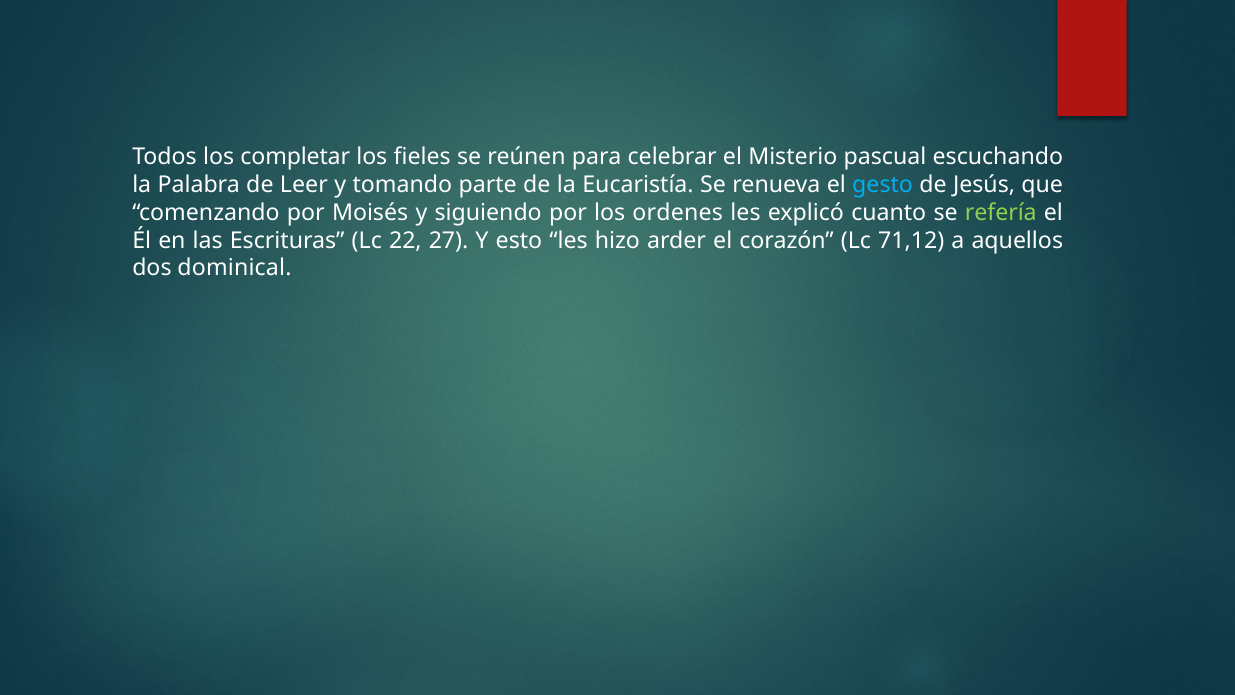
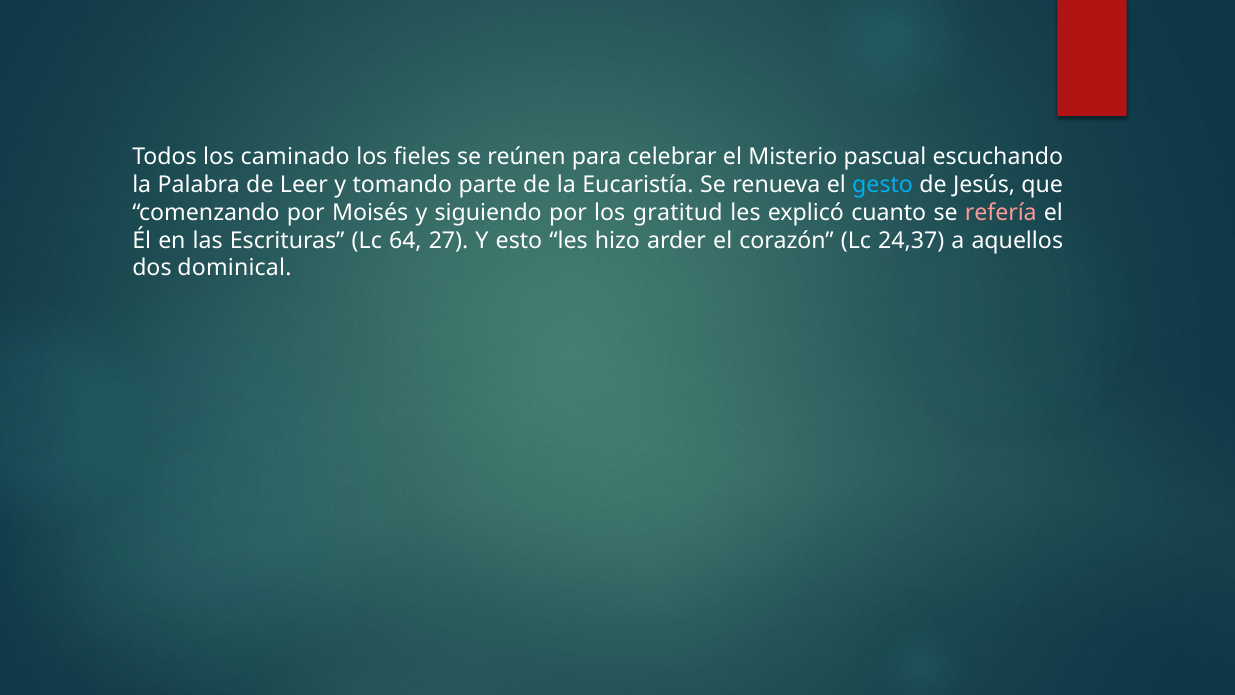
completar: completar -> caminado
ordenes: ordenes -> gratitud
refería colour: light green -> pink
22: 22 -> 64
71,12: 71,12 -> 24,37
